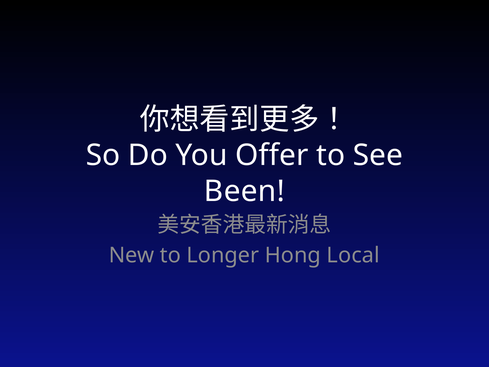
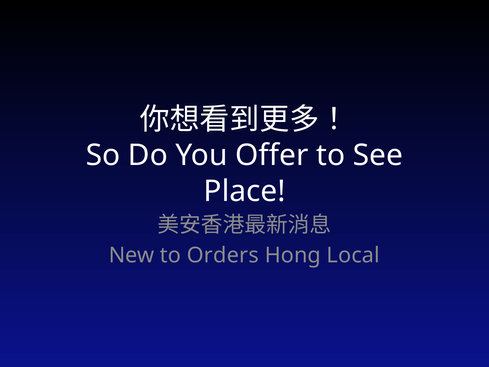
Been: Been -> Place
Longer: Longer -> Orders
